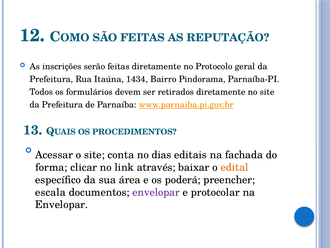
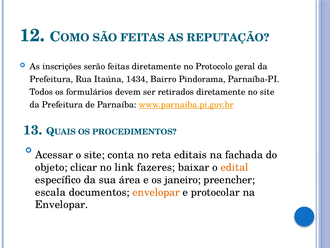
dias: dias -> reta
forma: forma -> objeto
através: através -> fazeres
poderá: poderá -> janeiro
envelopar at (156, 192) colour: purple -> orange
